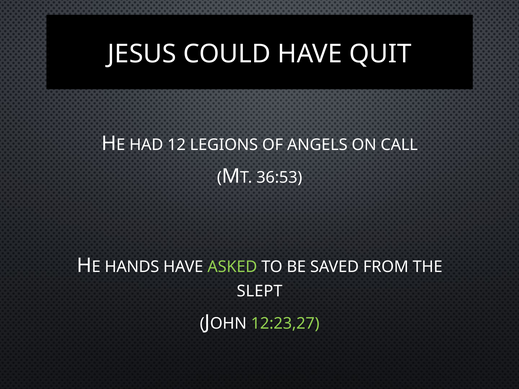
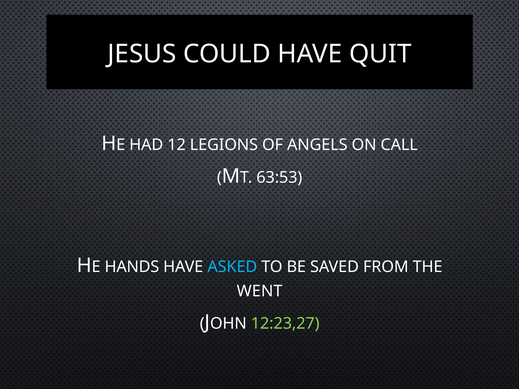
36:53: 36:53 -> 63:53
ASKED colour: light green -> light blue
SLEPT: SLEPT -> WENT
